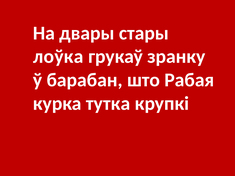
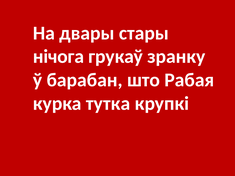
лоўка: лоўка -> нічога
